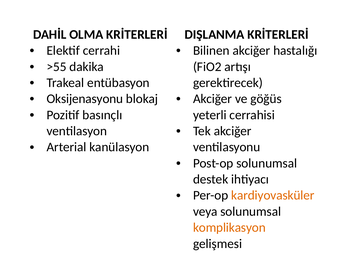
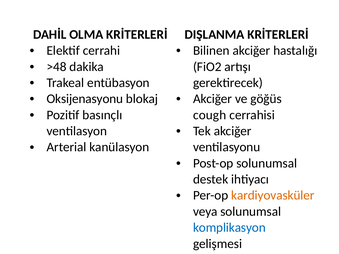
>55: >55 -> >48
yeterli: yeterli -> cough
komplikasyon colour: orange -> blue
